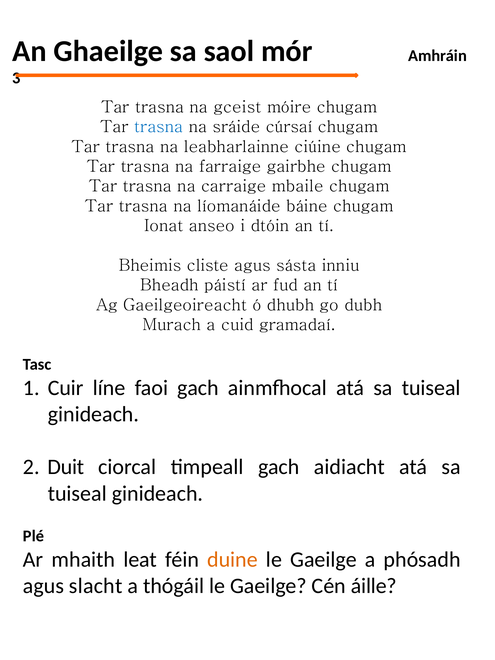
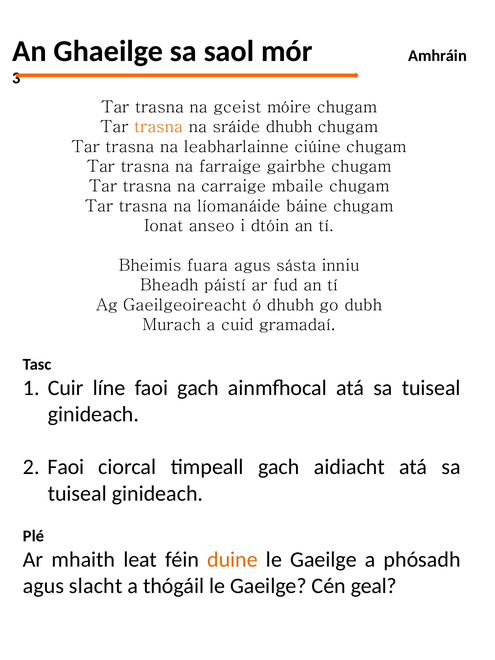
trasna at (159, 127) colour: blue -> orange
sráide cúrsaí: cúrsaí -> dhubh
cliste: cliste -> fuara
Duit at (66, 467): Duit -> Faoi
áille: áille -> geal
